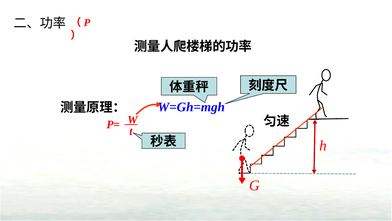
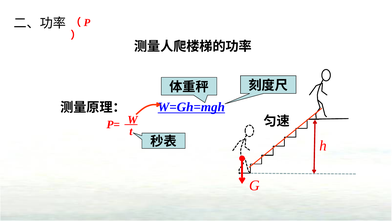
W=Gh=mgh underline: none -> present
